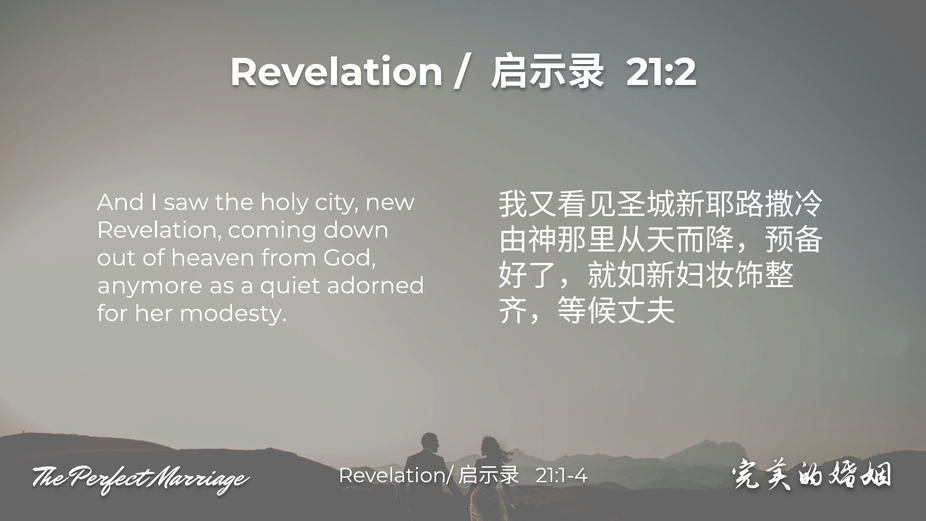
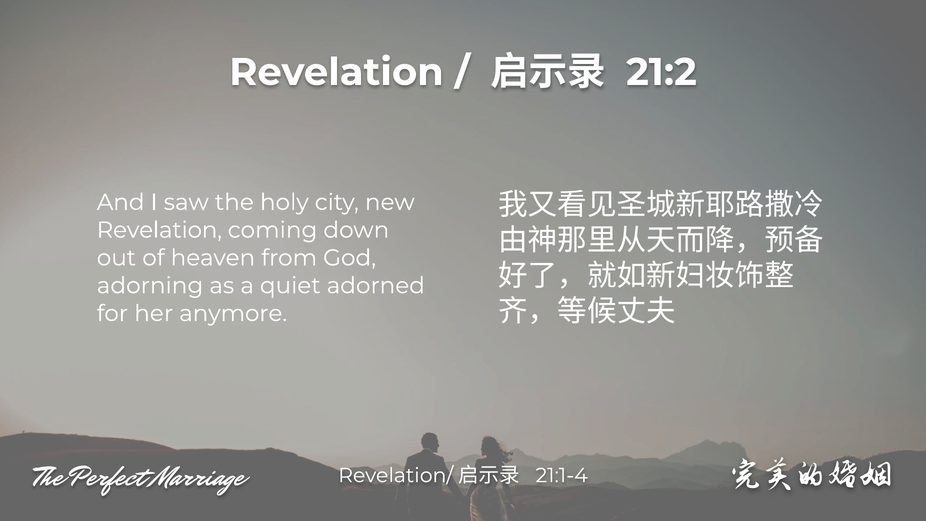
anymore: anymore -> adorning
modesty: modesty -> anymore
